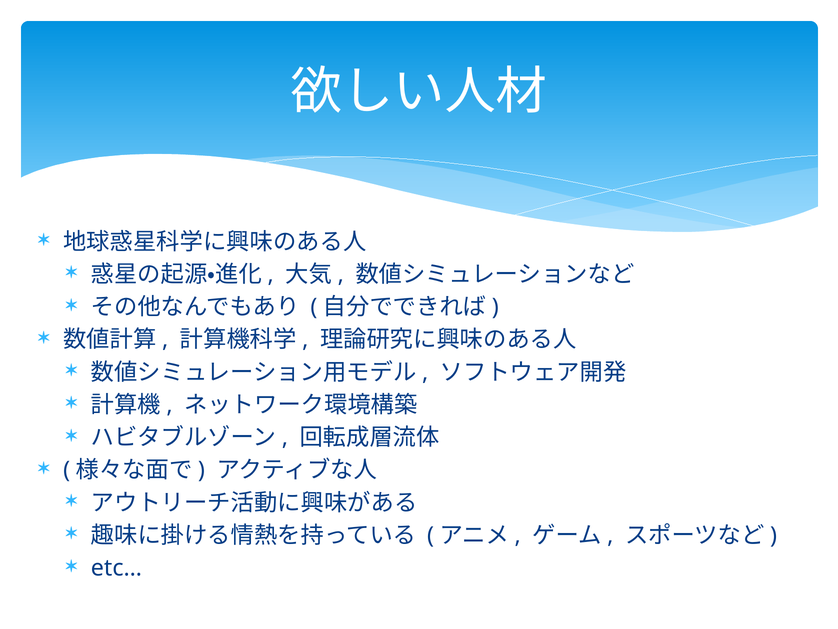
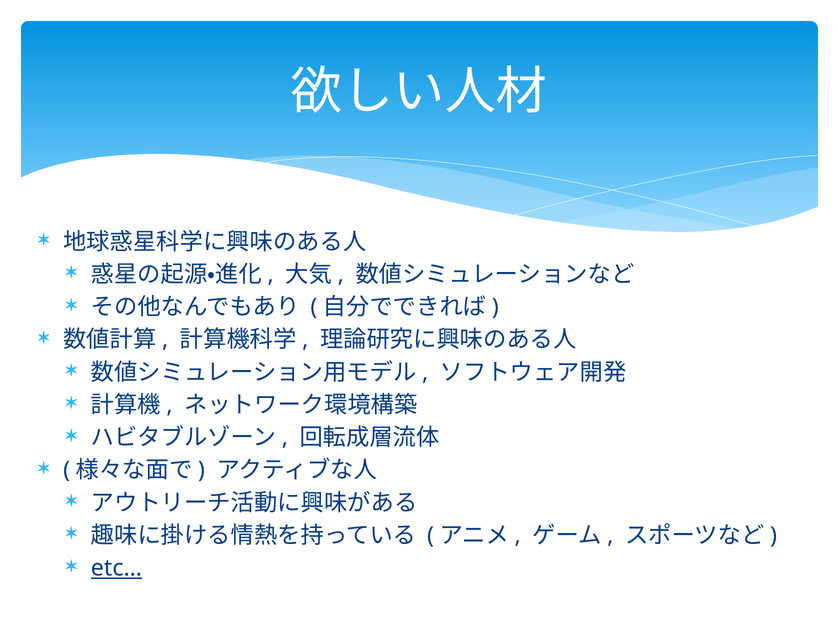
etc… underline: none -> present
